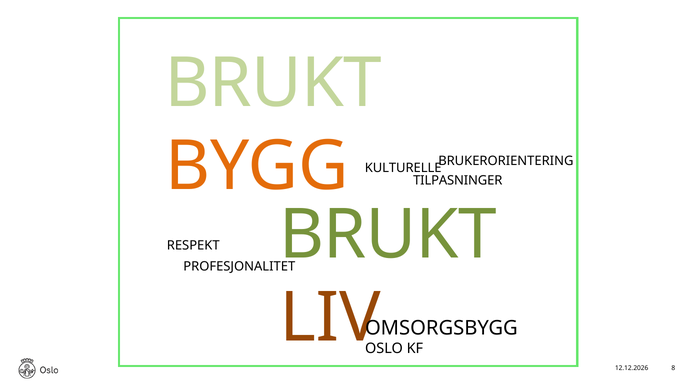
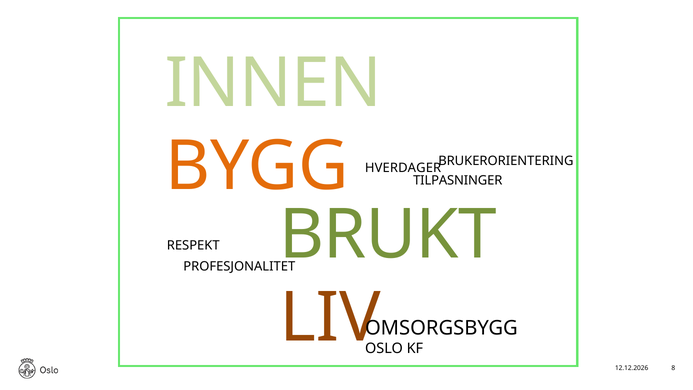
BRUKT at (273, 83): BRUKT -> INNEN
KULTURELLE: KULTURELLE -> HVERDAGER
